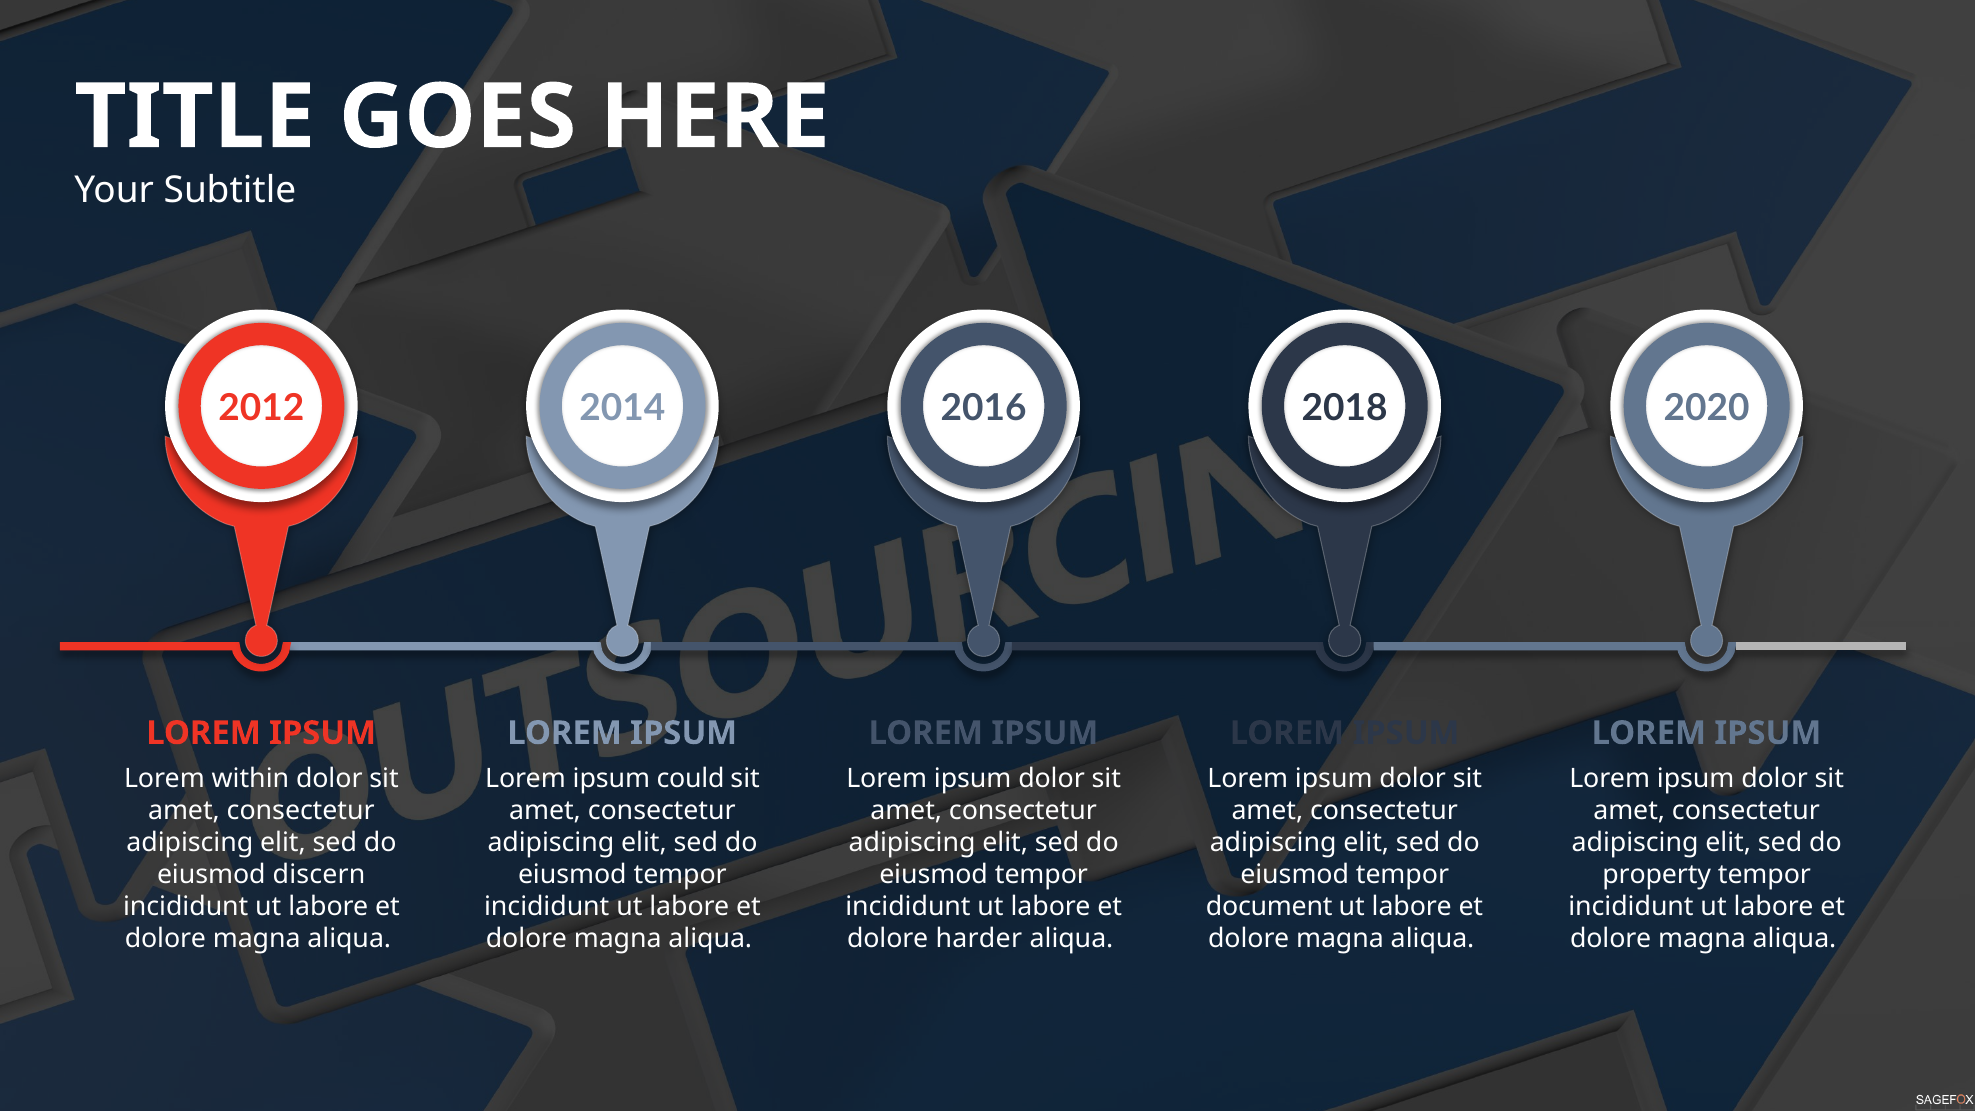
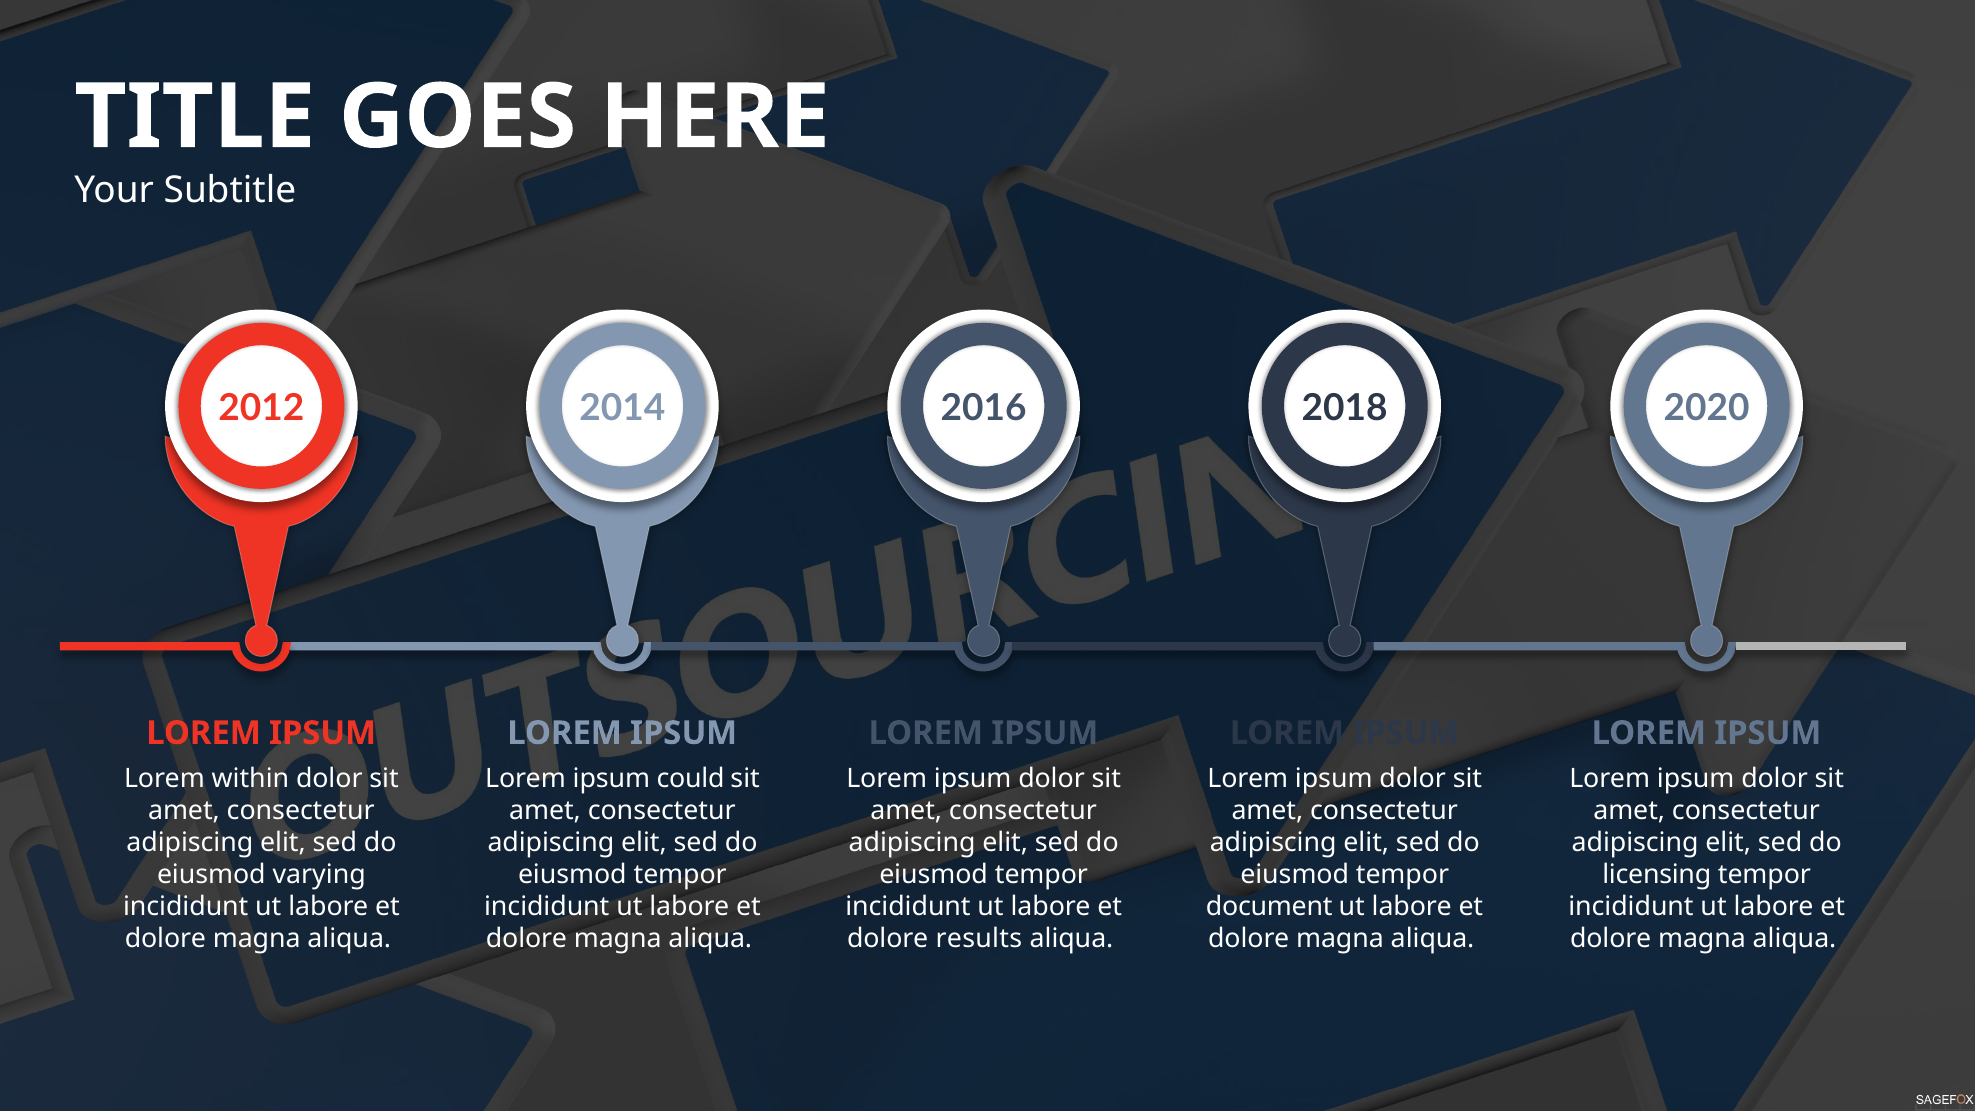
discern: discern -> varying
property: property -> licensing
harder: harder -> results
